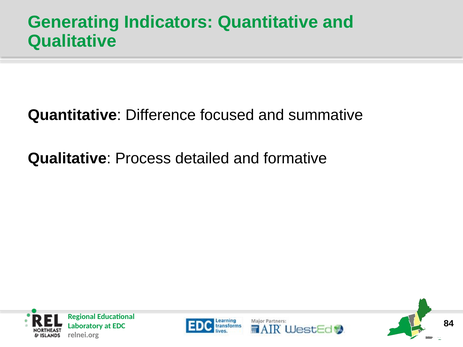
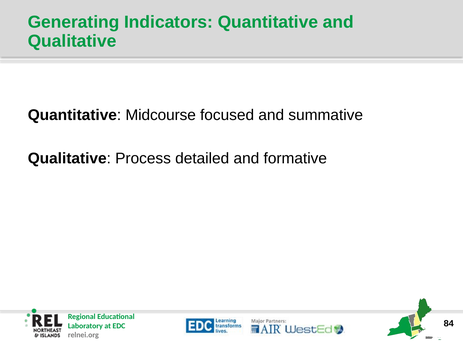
Difference: Difference -> Midcourse
